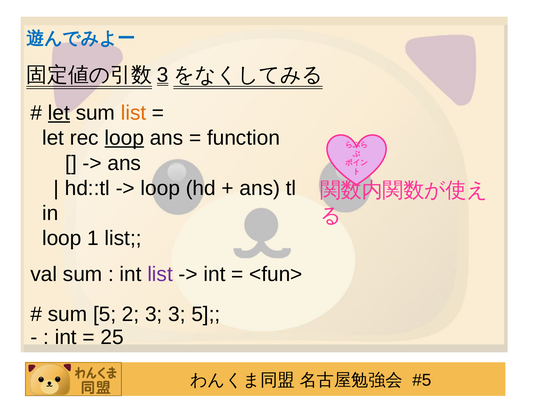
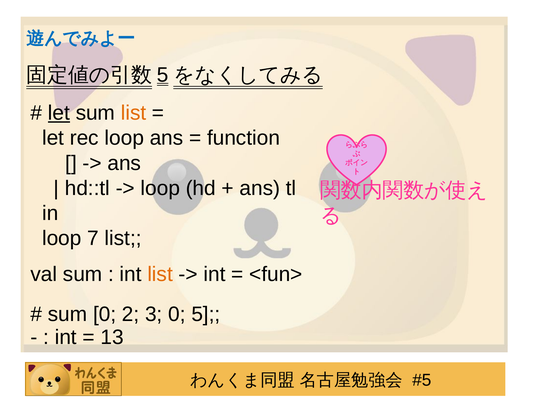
3 at (163, 75): 3 -> 5
loop at (124, 138) underline: present -> none
1: 1 -> 7
list at (160, 274) colour: purple -> orange
sum 5: 5 -> 0
3 3: 3 -> 0
25: 25 -> 13
